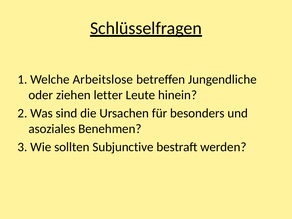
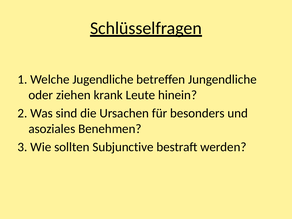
Arbeitslose: Arbeitslose -> Jugendliche
letter: letter -> krank
